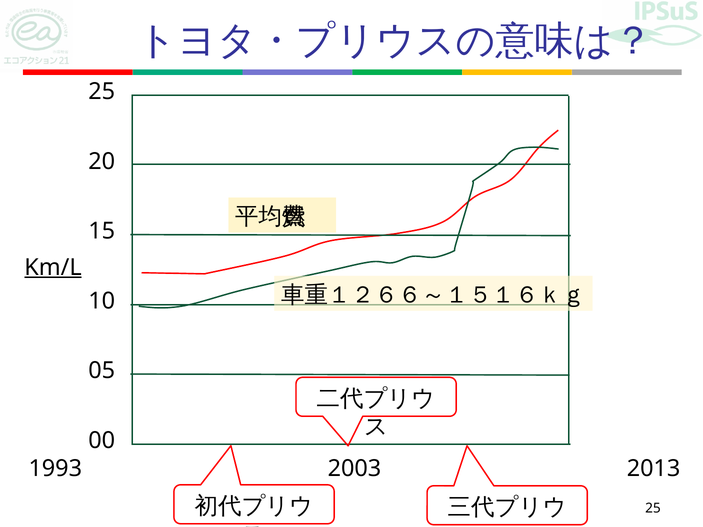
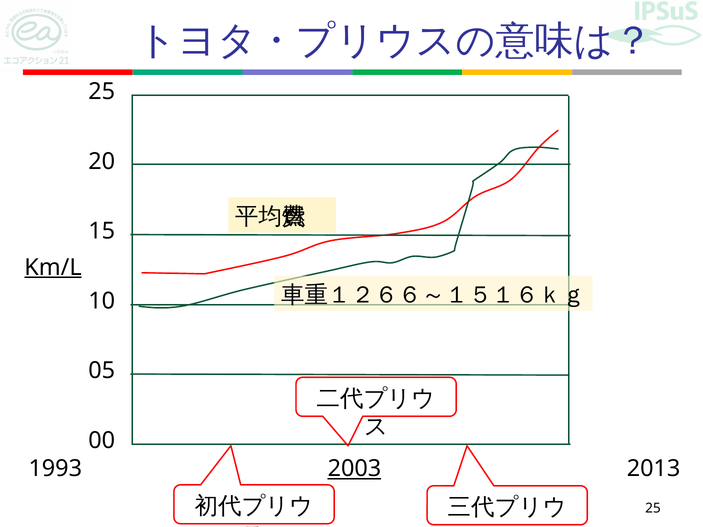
2003 underline: none -> present
